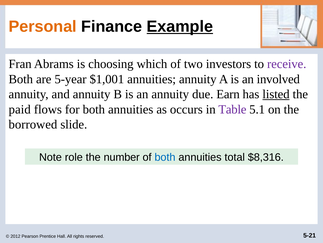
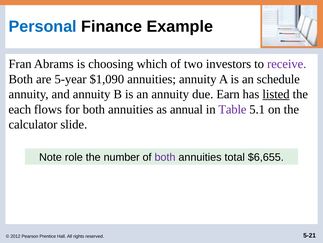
Personal colour: orange -> blue
Example underline: present -> none
$1,001: $1,001 -> $1,090
involved: involved -> schedule
paid: paid -> each
occurs: occurs -> annual
borrowed: borrowed -> calculator
both at (165, 157) colour: blue -> purple
$8,316: $8,316 -> $6,655
